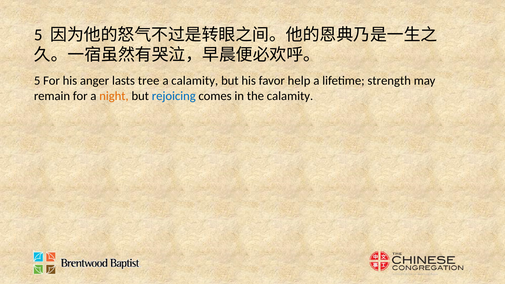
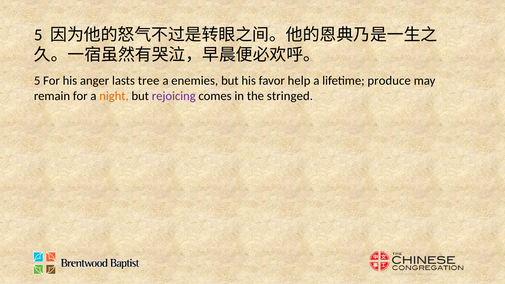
a calamity: calamity -> enemies
strength: strength -> produce
rejoicing colour: blue -> purple
the calamity: calamity -> stringed
